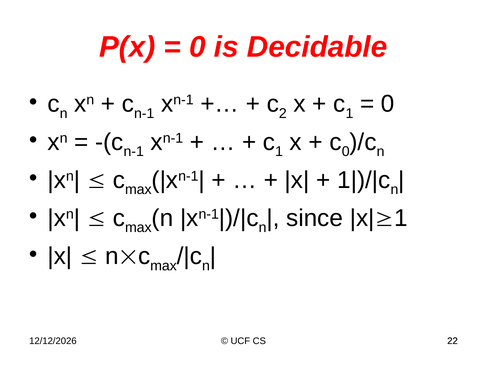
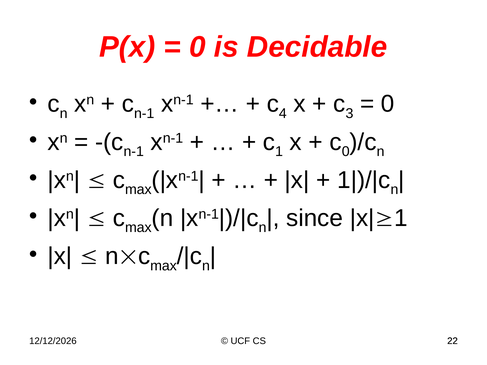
2: 2 -> 4
1 at (349, 113): 1 -> 3
